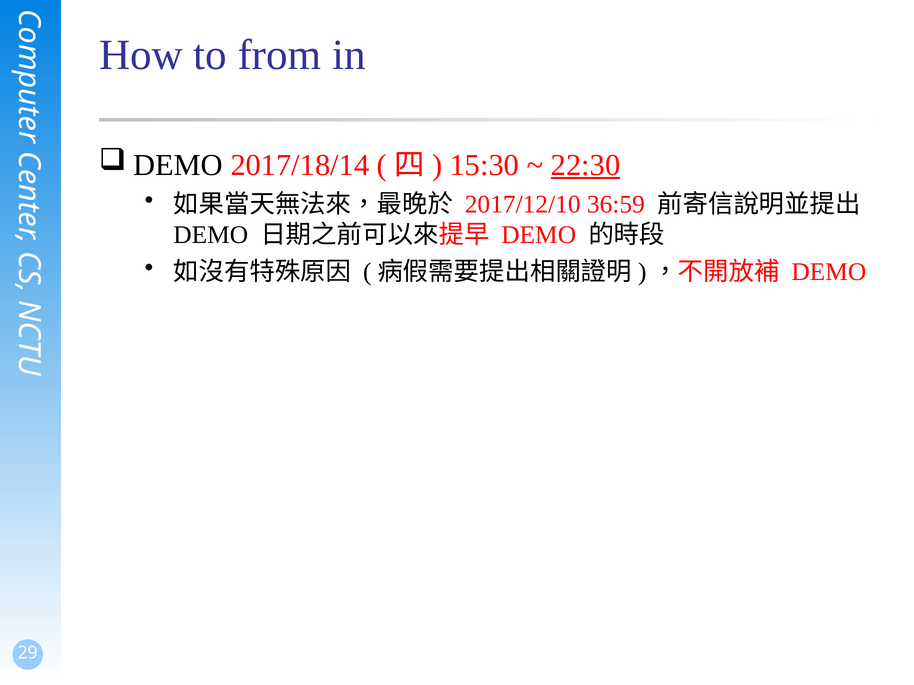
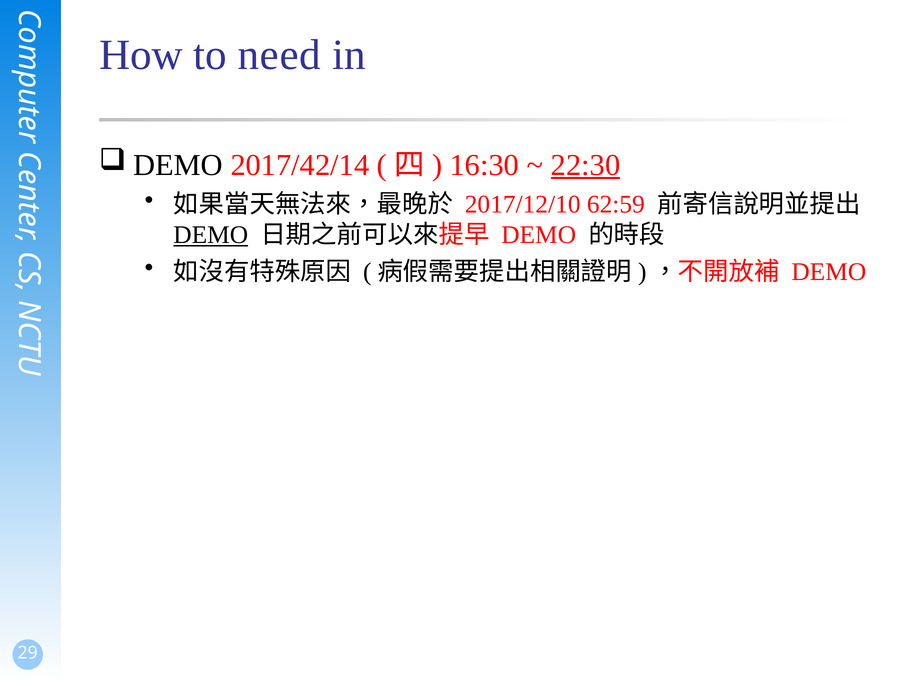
from: from -> need
2017/18/14: 2017/18/14 -> 2017/42/14
15:30: 15:30 -> 16:30
36:59: 36:59 -> 62:59
DEMO at (211, 235) underline: none -> present
